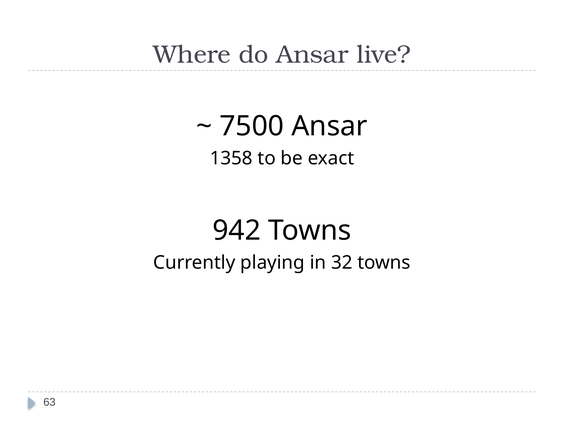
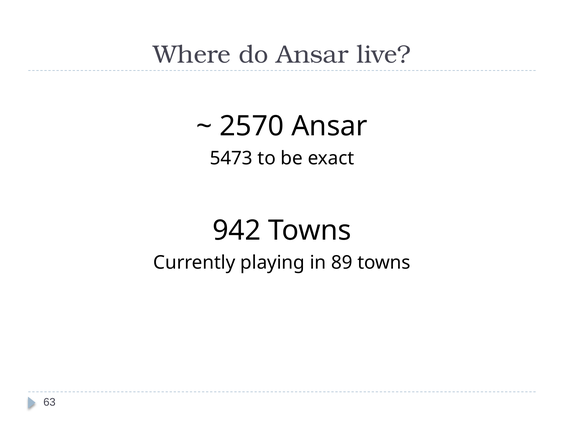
7500: 7500 -> 2570
1358: 1358 -> 5473
32: 32 -> 89
